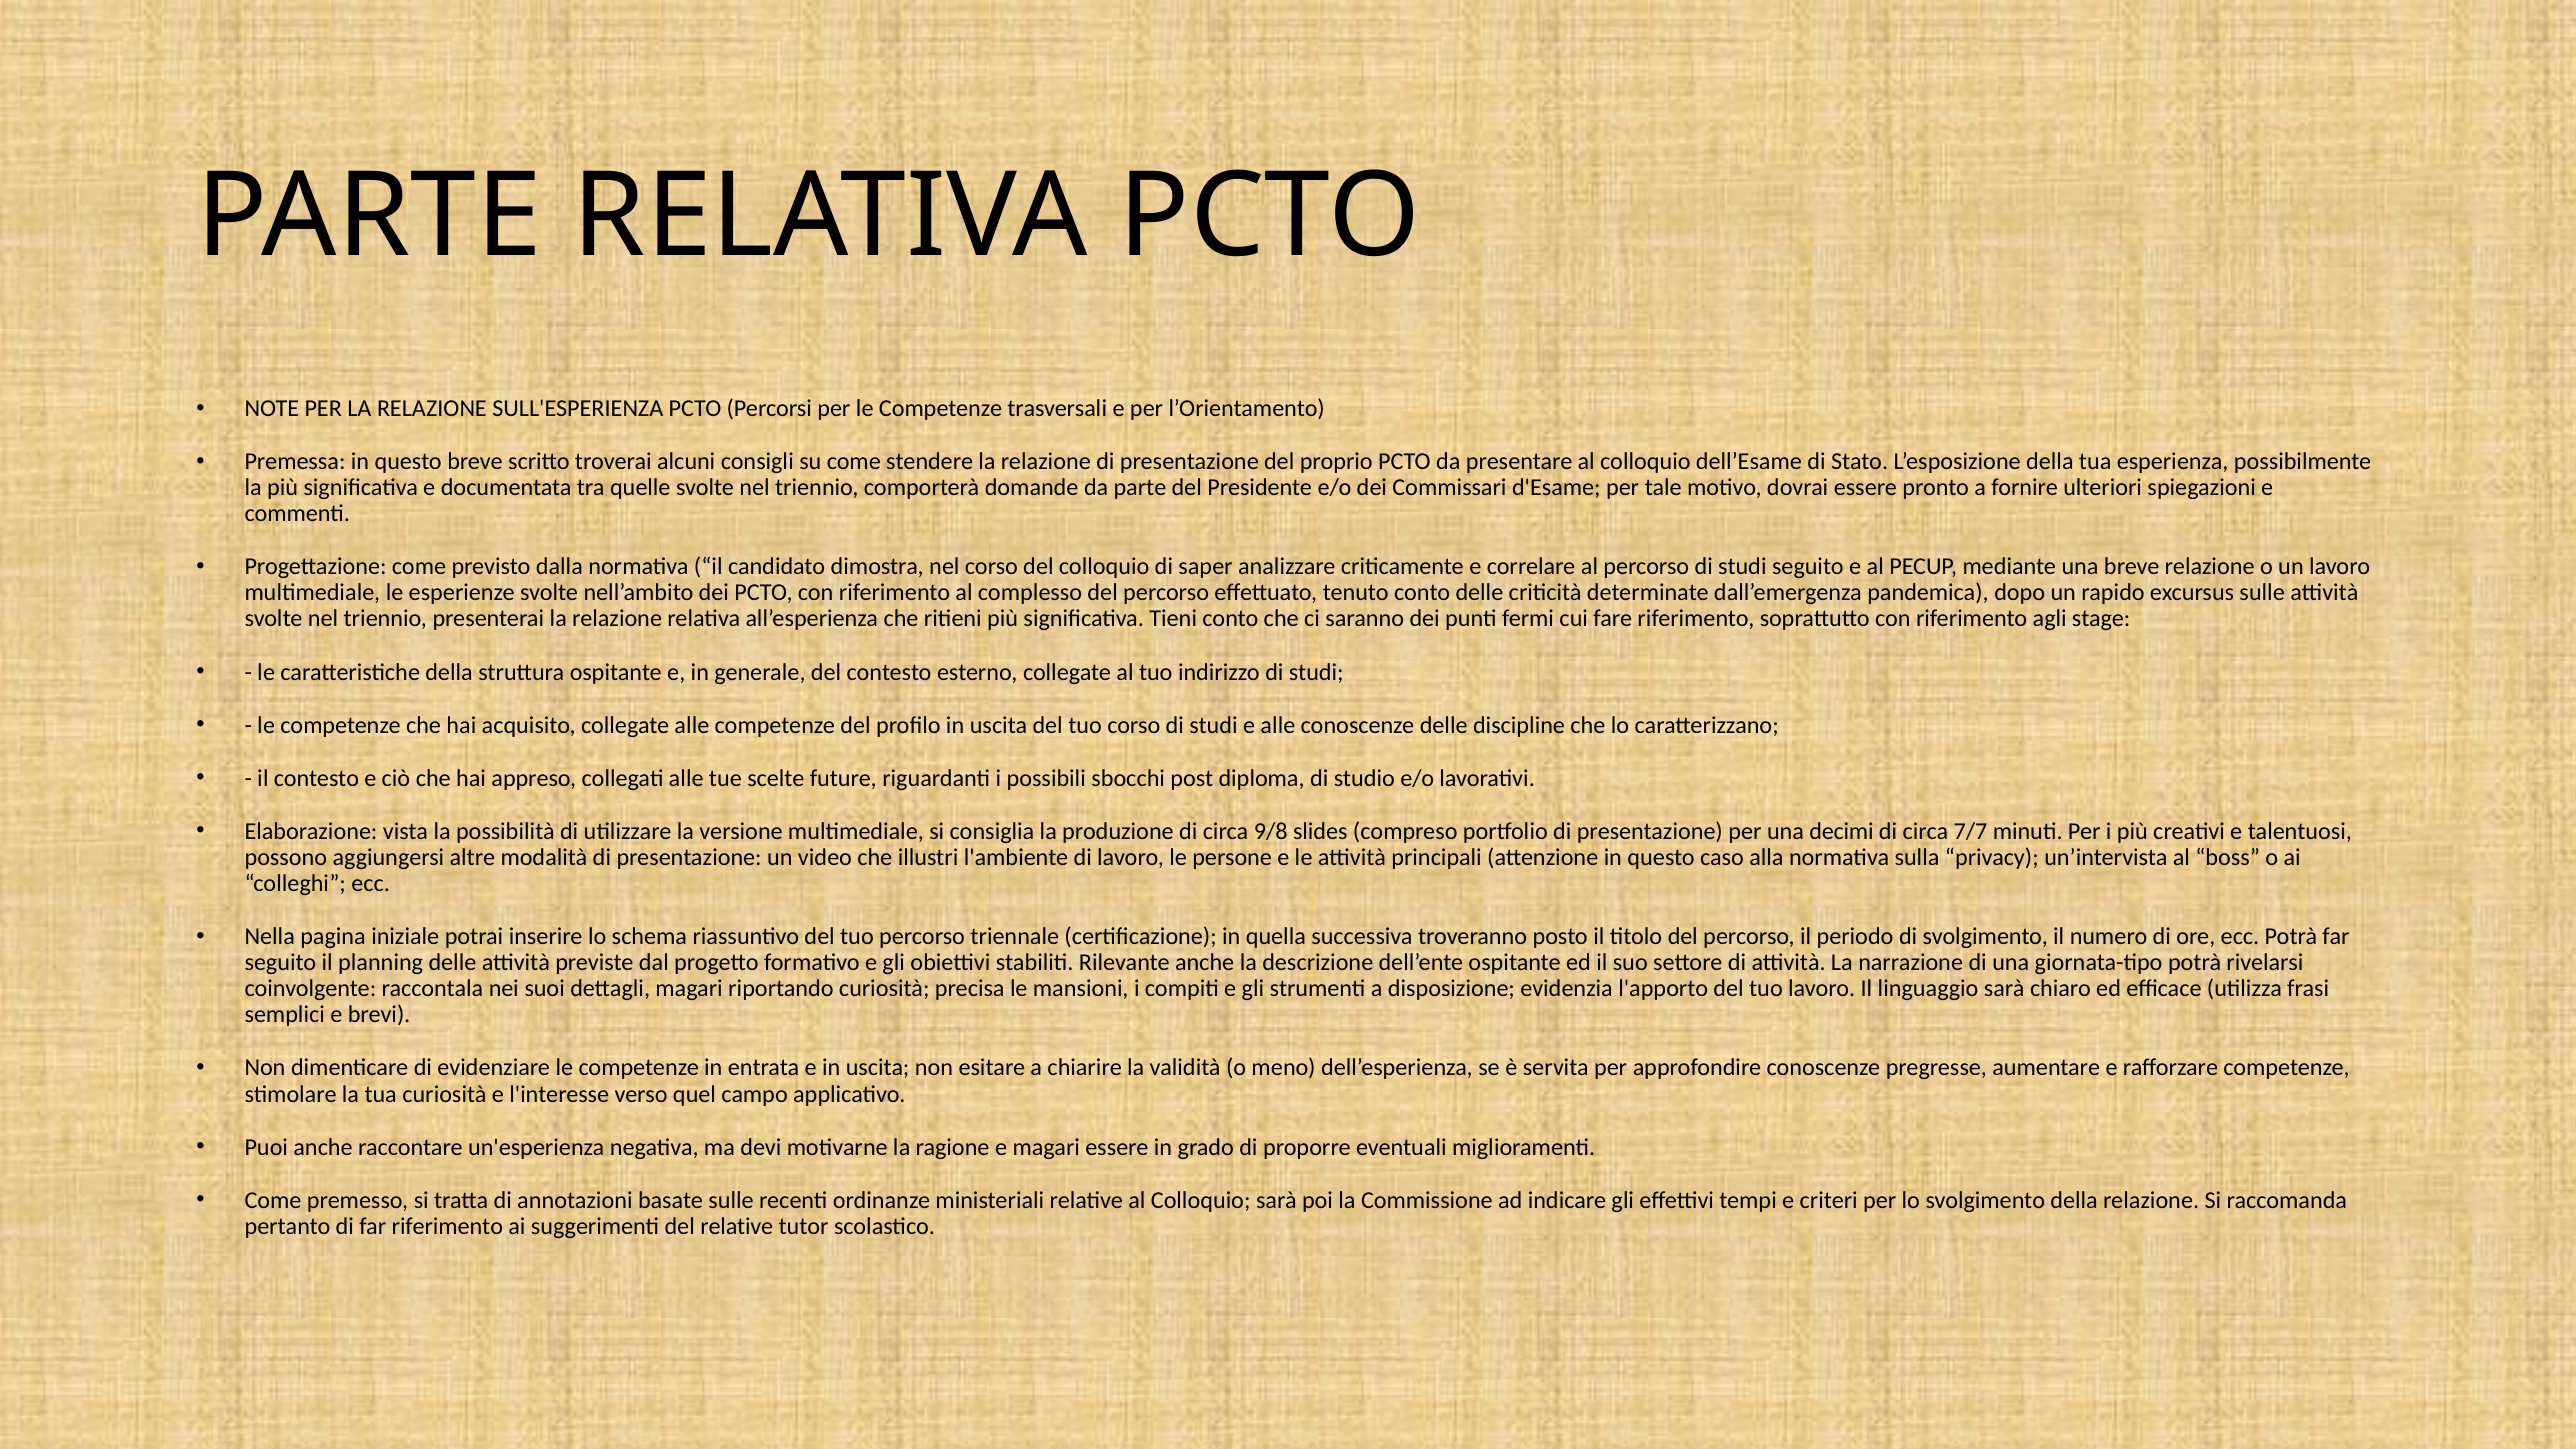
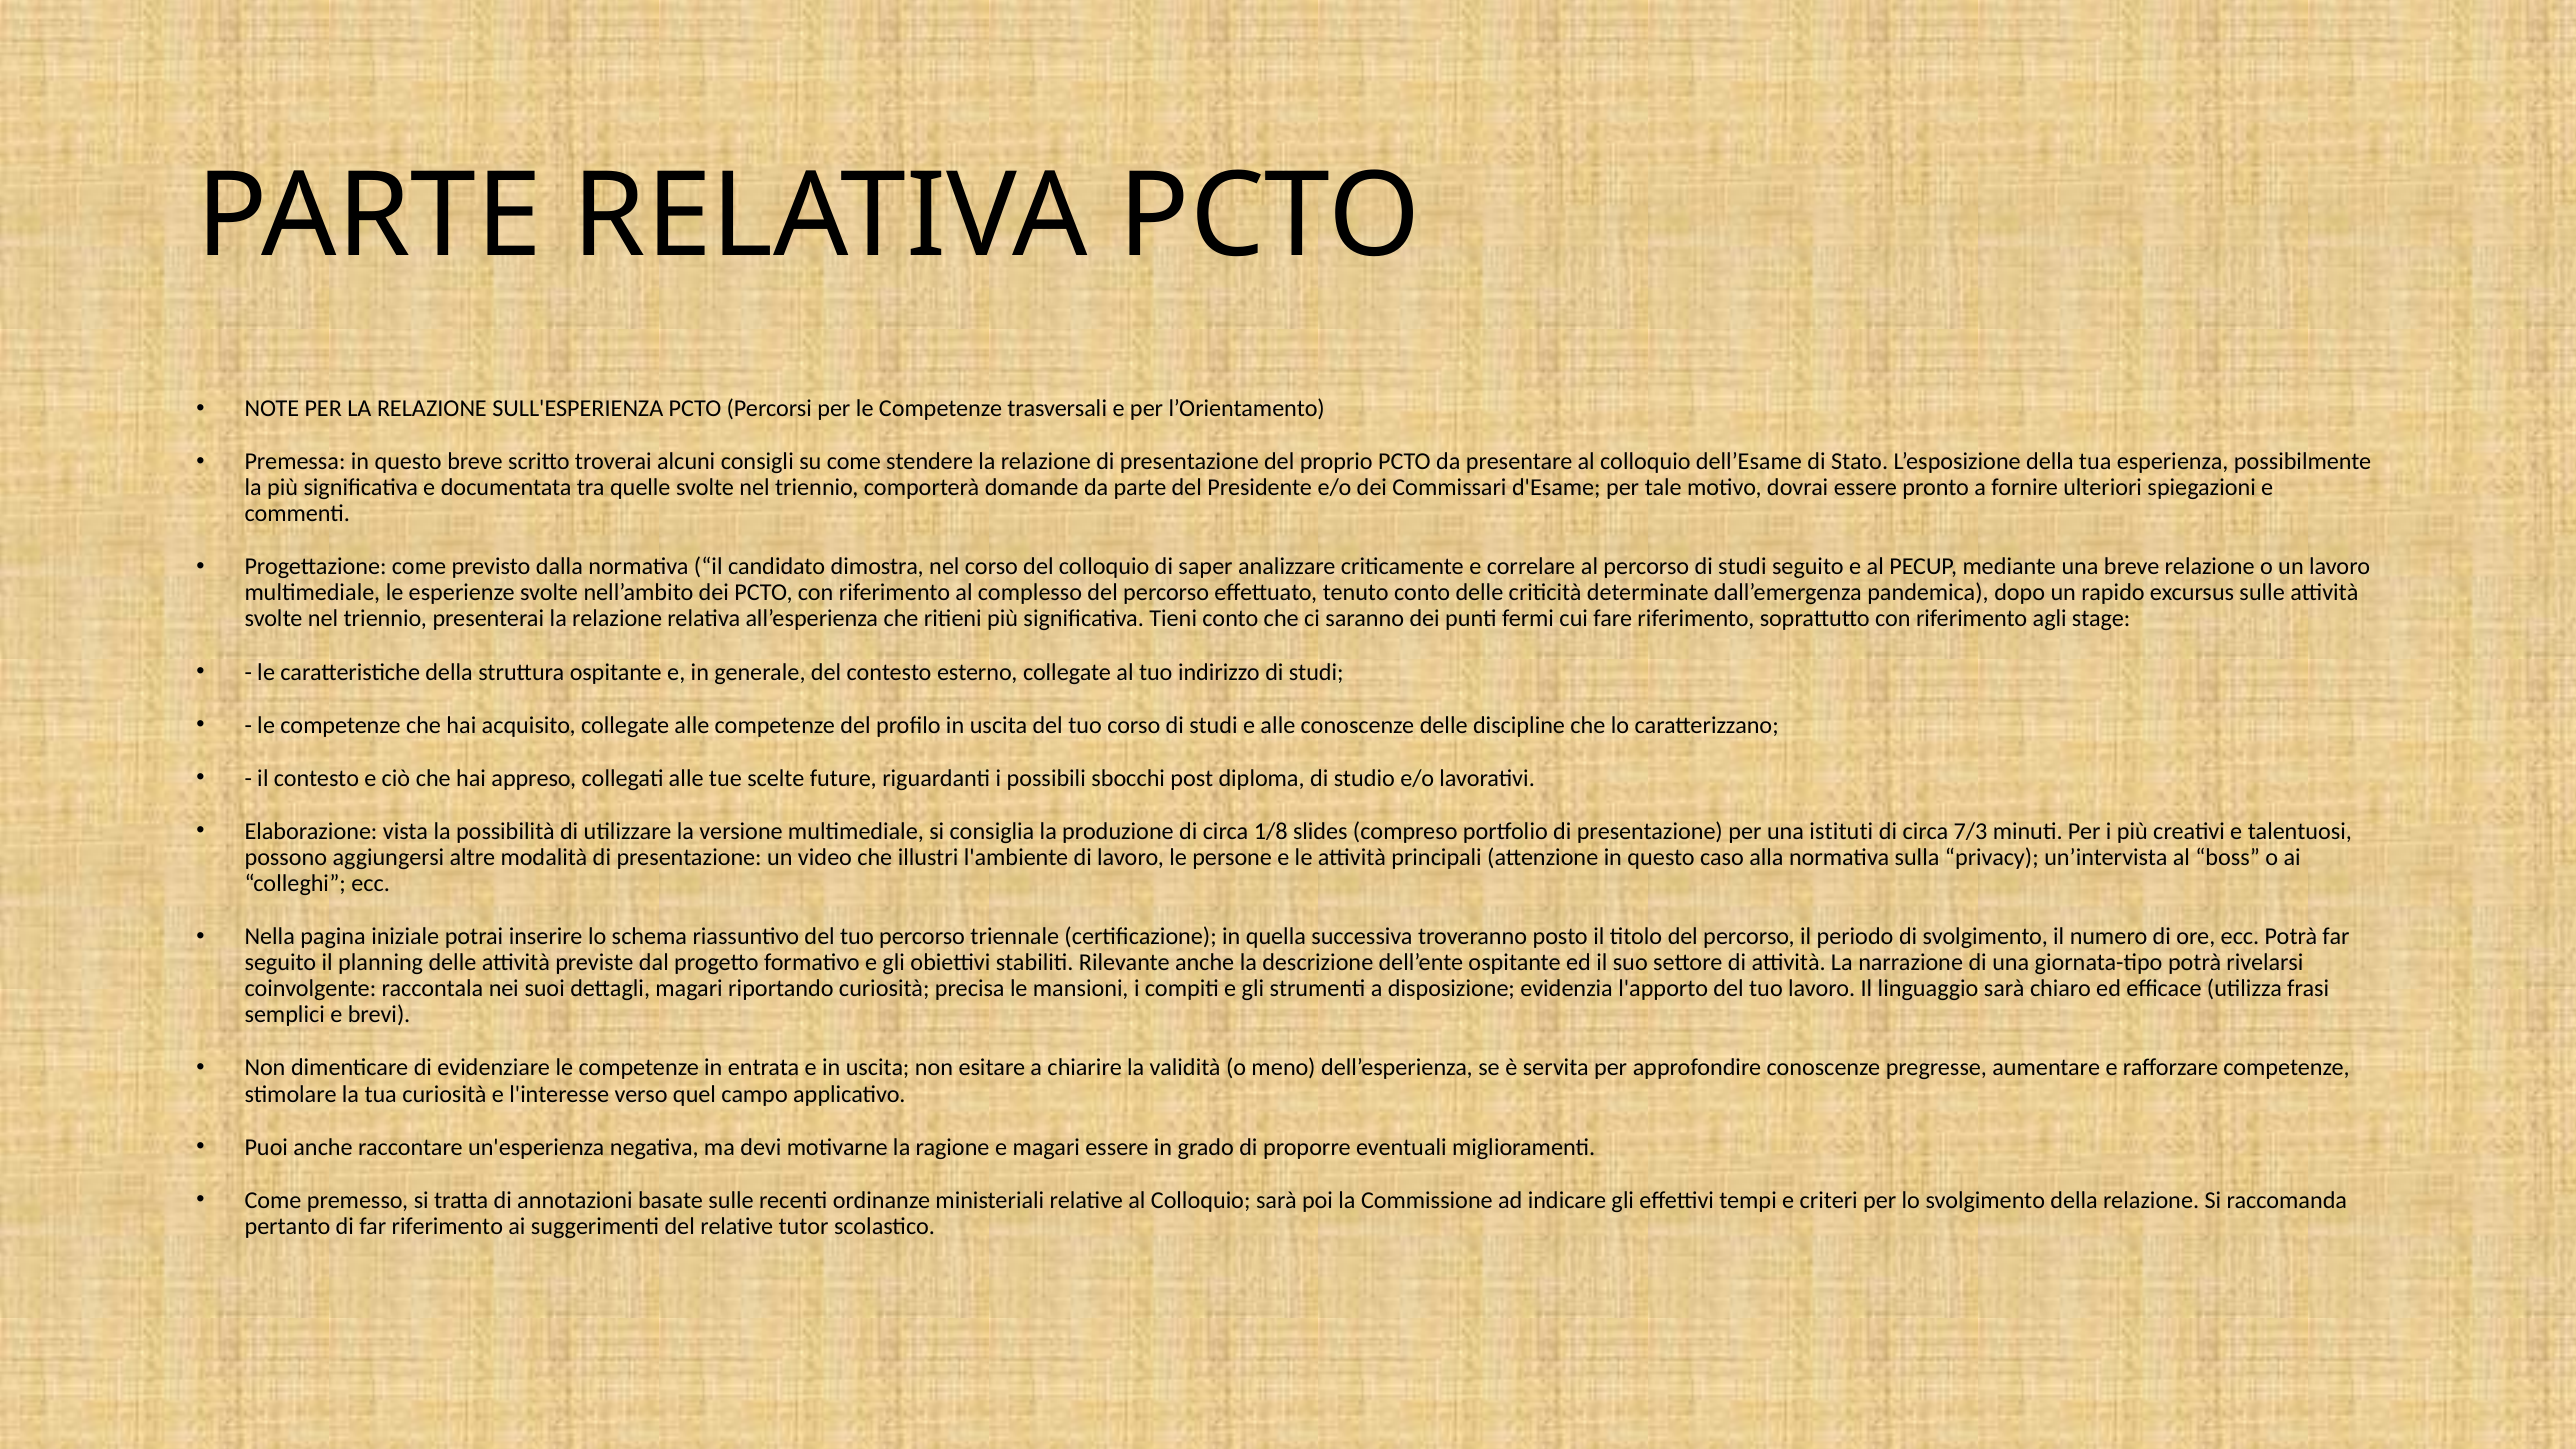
9/8: 9/8 -> 1/8
decimi: decimi -> istituti
7/7: 7/7 -> 7/3
